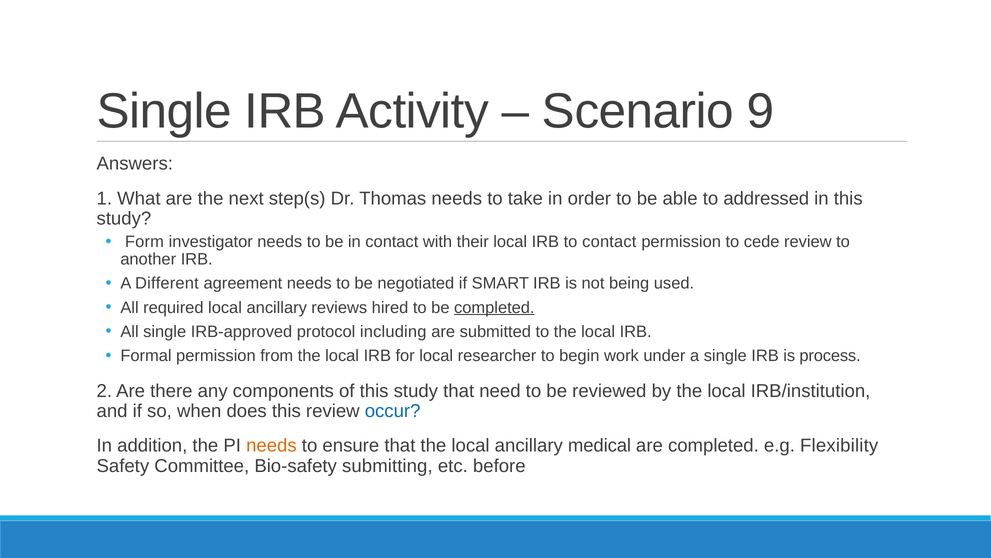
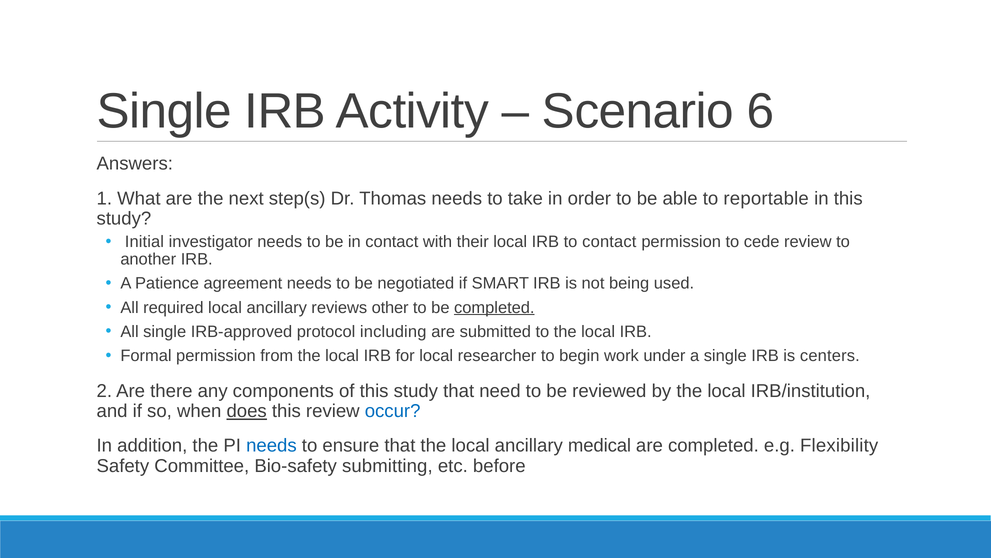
9: 9 -> 6
addressed: addressed -> reportable
Form: Form -> Initial
Different: Different -> Patience
hired: hired -> other
process: process -> centers
does underline: none -> present
needs at (271, 445) colour: orange -> blue
